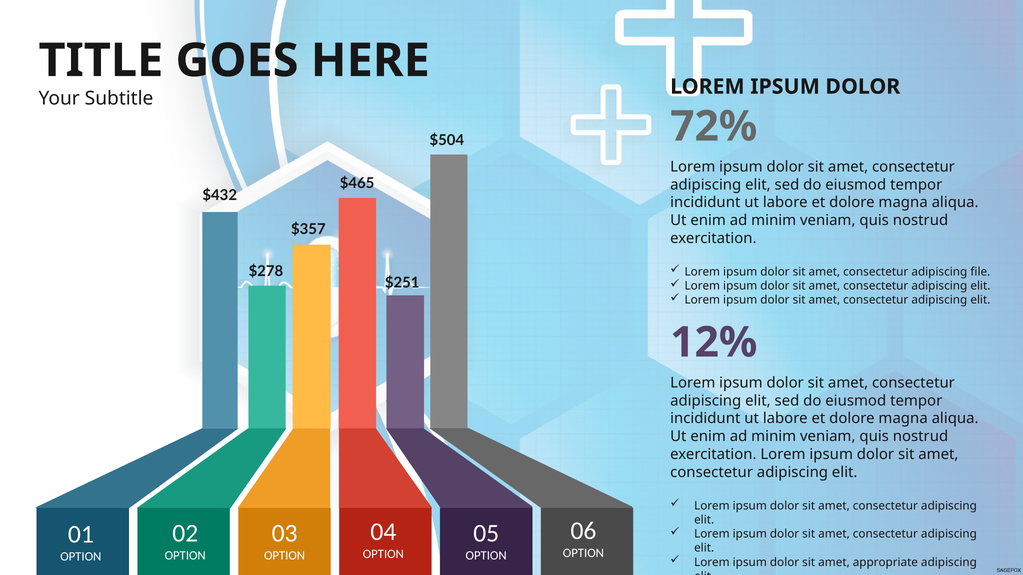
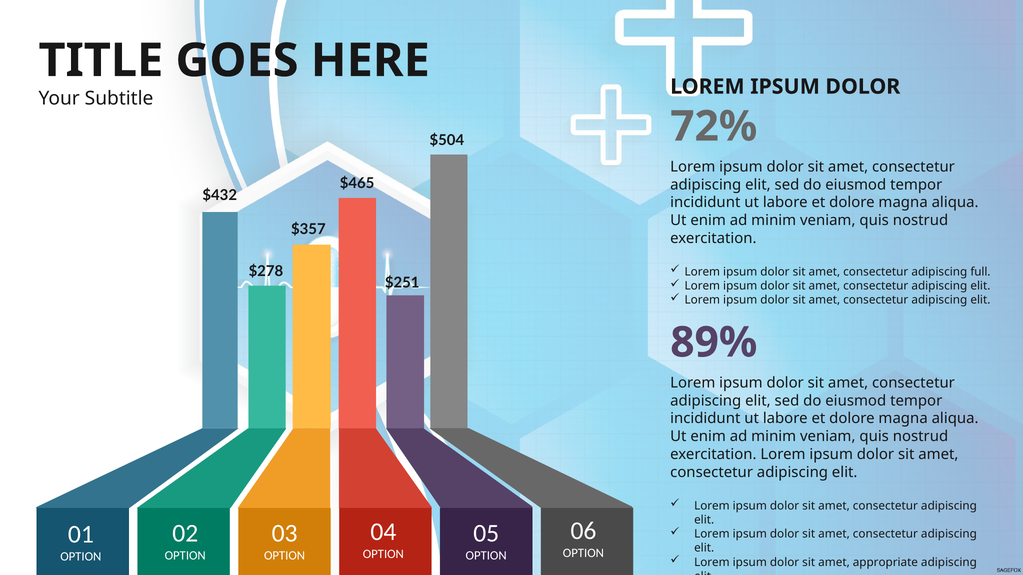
file: file -> full
12%: 12% -> 89%
